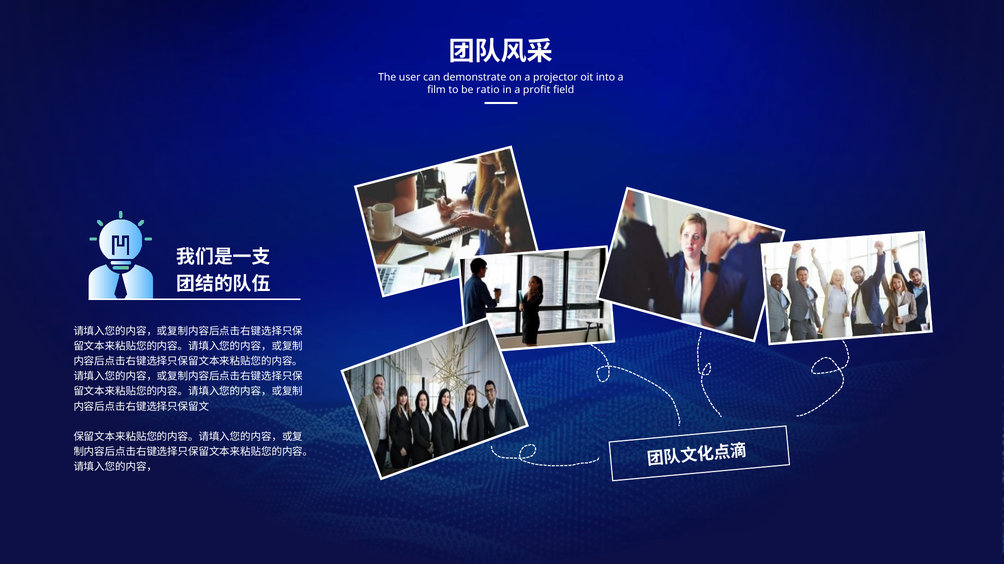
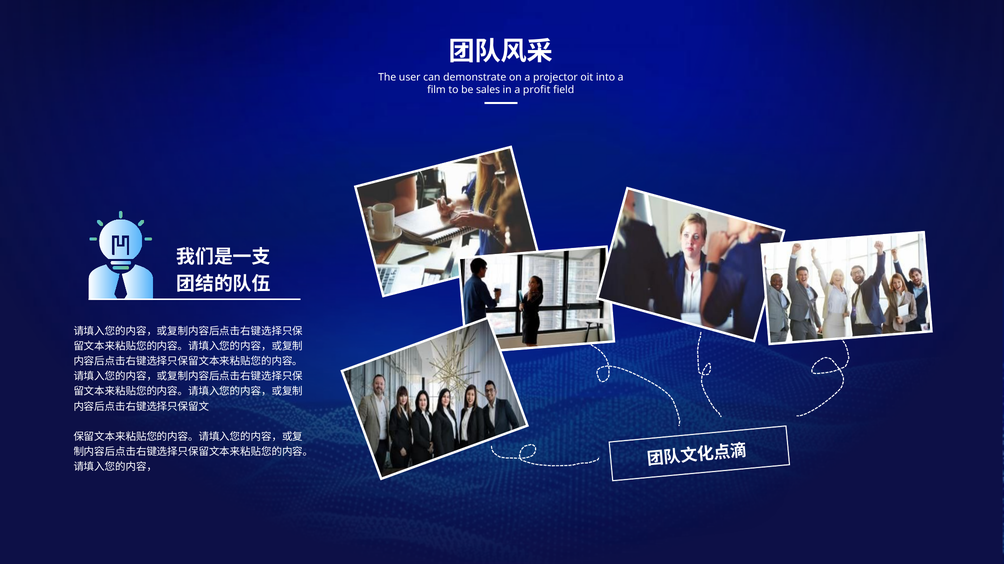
ratio: ratio -> sales
